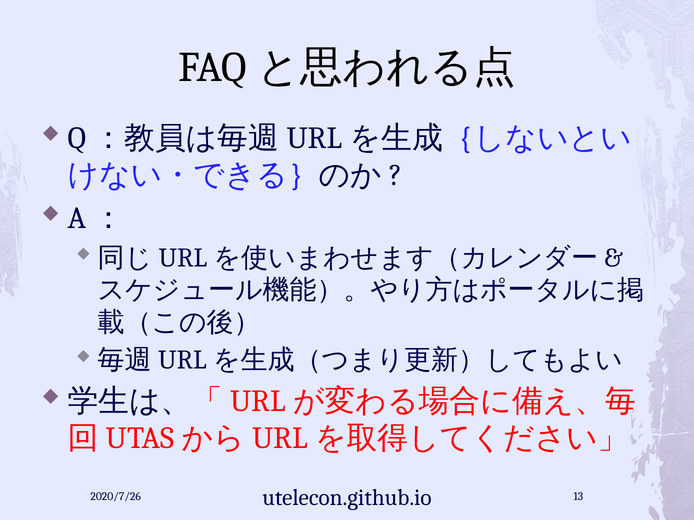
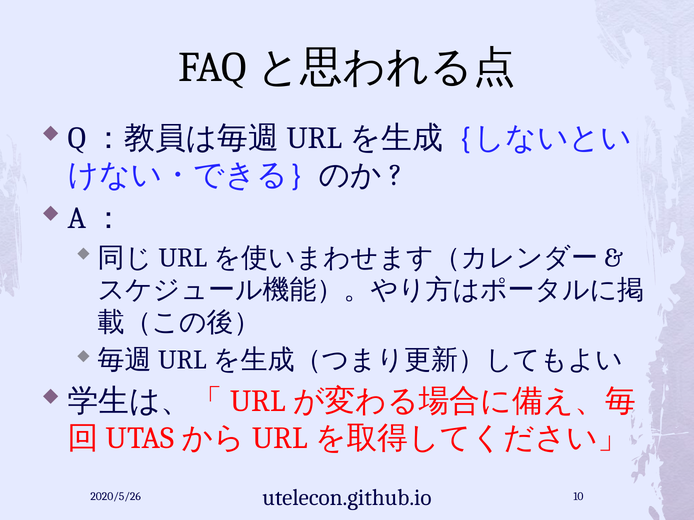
2020/7/26: 2020/7/26 -> 2020/5/26
13: 13 -> 10
